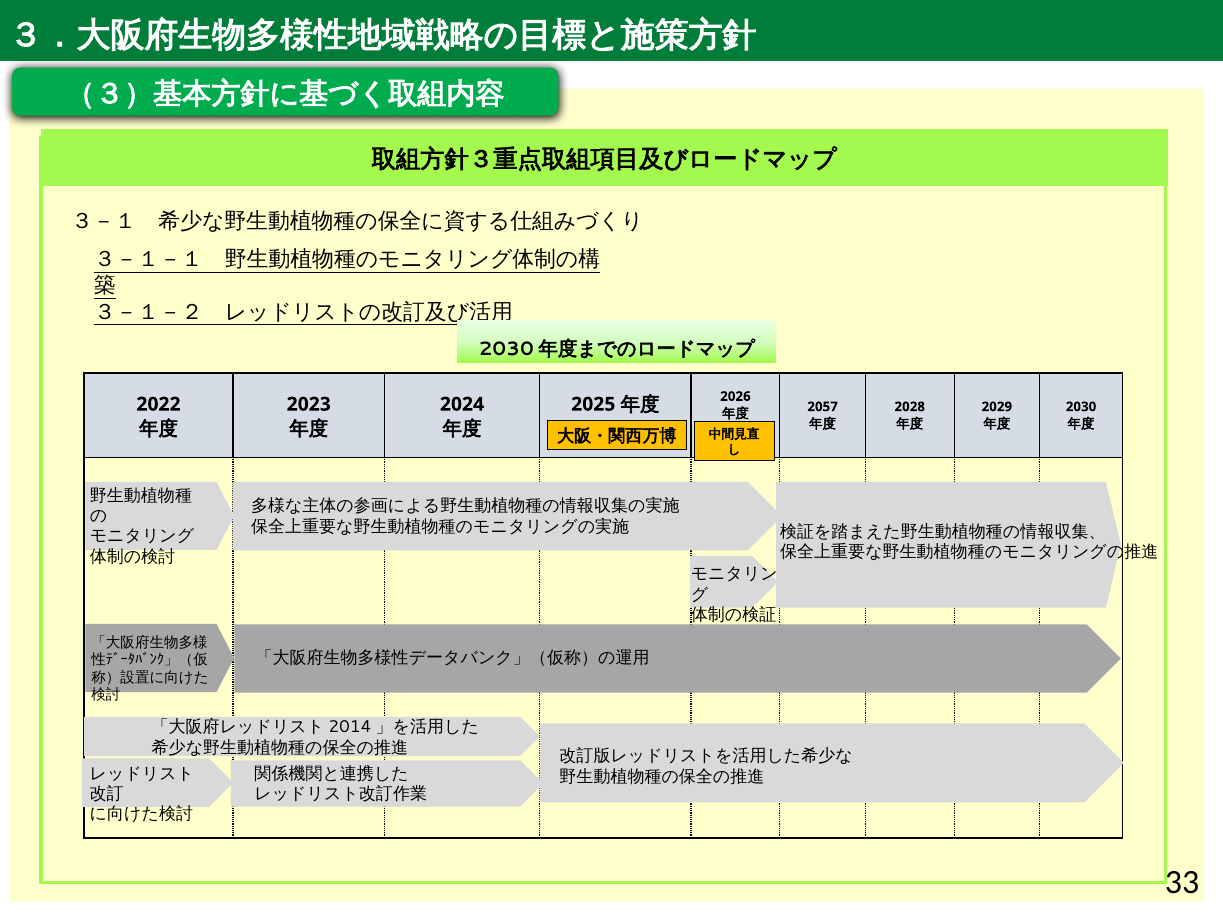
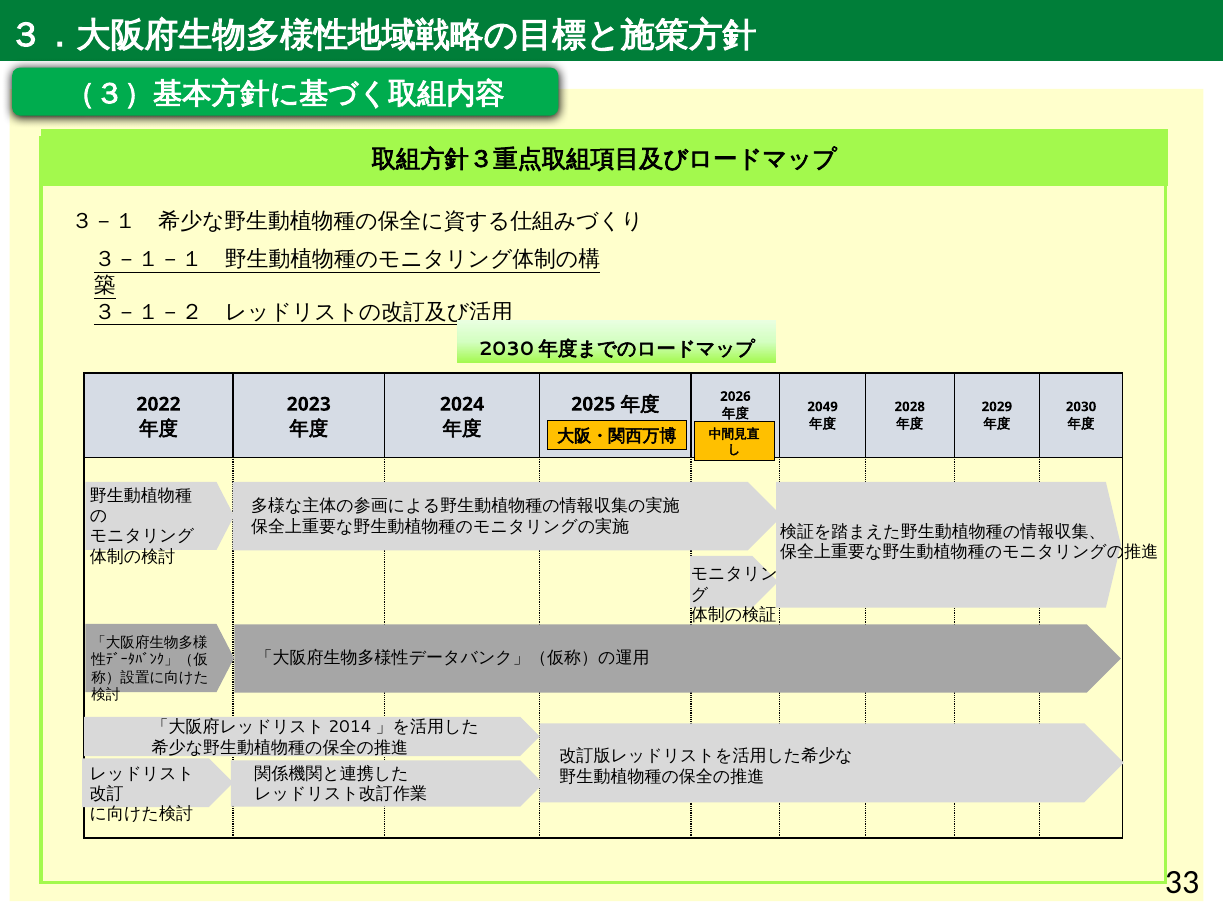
2057: 2057 -> 2049
